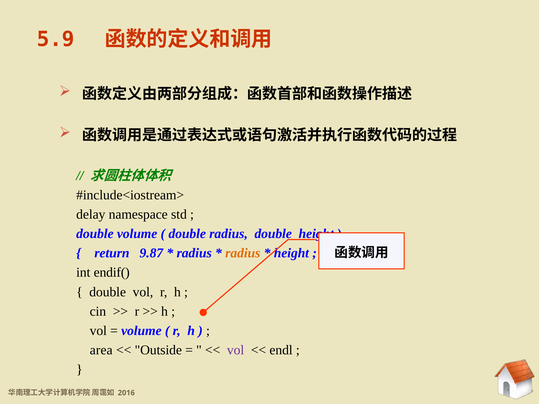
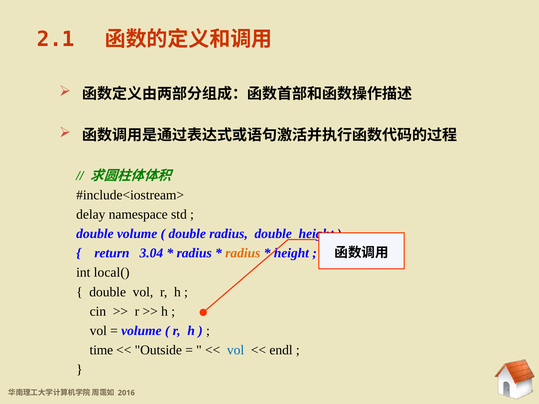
5.9: 5.9 -> 2.1
9.87: 9.87 -> 3.04
endif(: endif( -> local(
area: area -> time
vol at (236, 350) colour: purple -> blue
